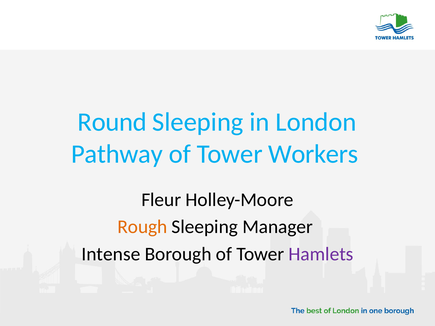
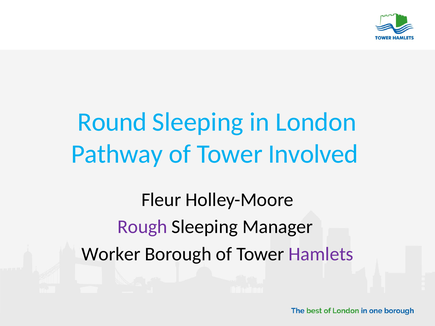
Workers: Workers -> Involved
Rough colour: orange -> purple
Intense: Intense -> Worker
